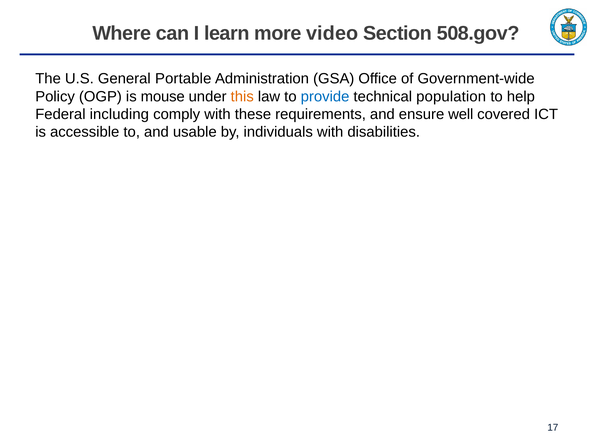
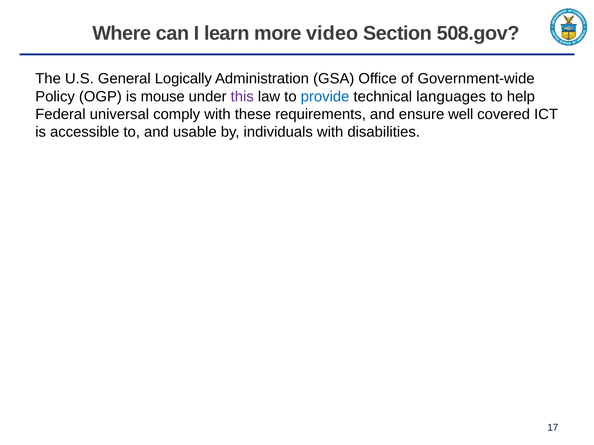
Portable: Portable -> Logically
this colour: orange -> purple
population: population -> languages
including: including -> universal
